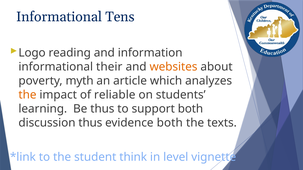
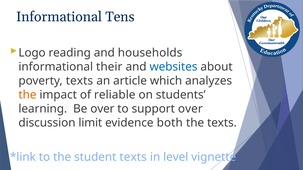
information: information -> households
websites colour: orange -> blue
poverty myth: myth -> texts
Be thus: thus -> over
support both: both -> over
discussion thus: thus -> limit
student think: think -> texts
